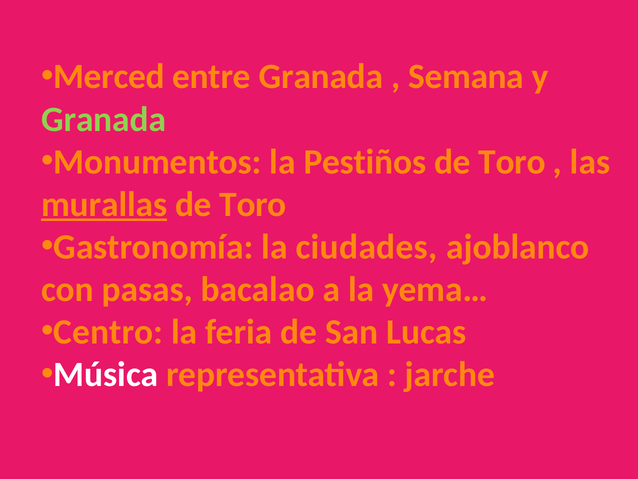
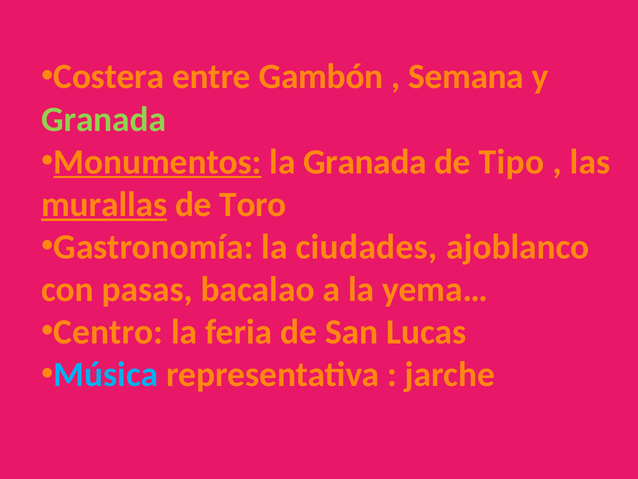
Merced: Merced -> Costera
entre Granada: Granada -> Gambón
Monumentos underline: none -> present
la Pestiños: Pestiños -> Granada
Toro at (512, 162): Toro -> Tipo
Música colour: white -> light blue
